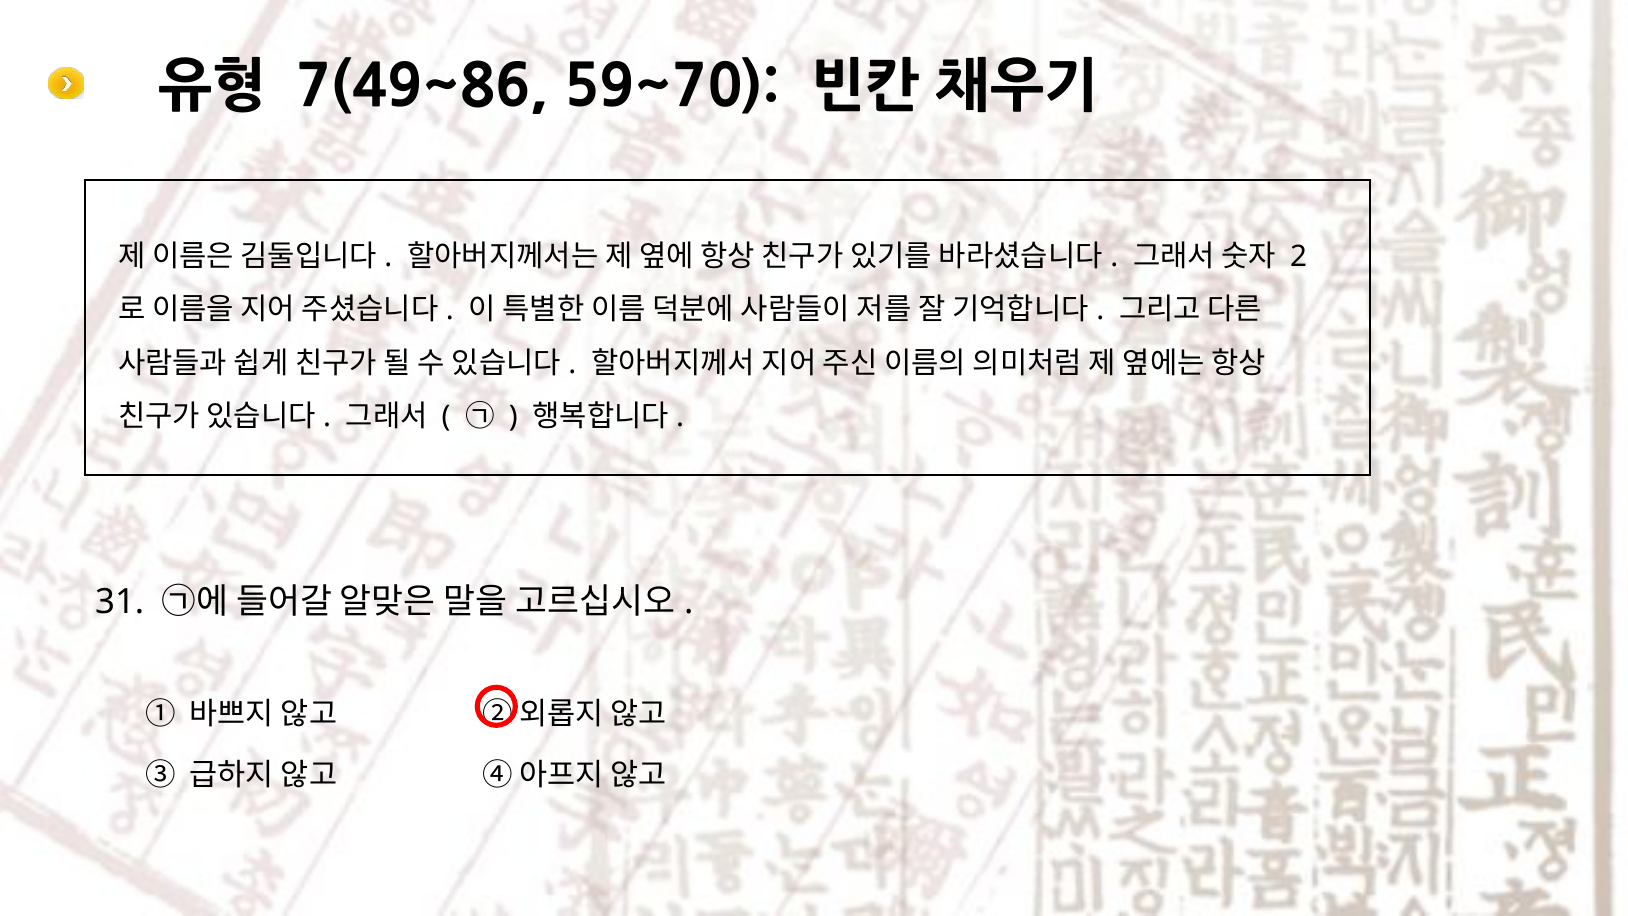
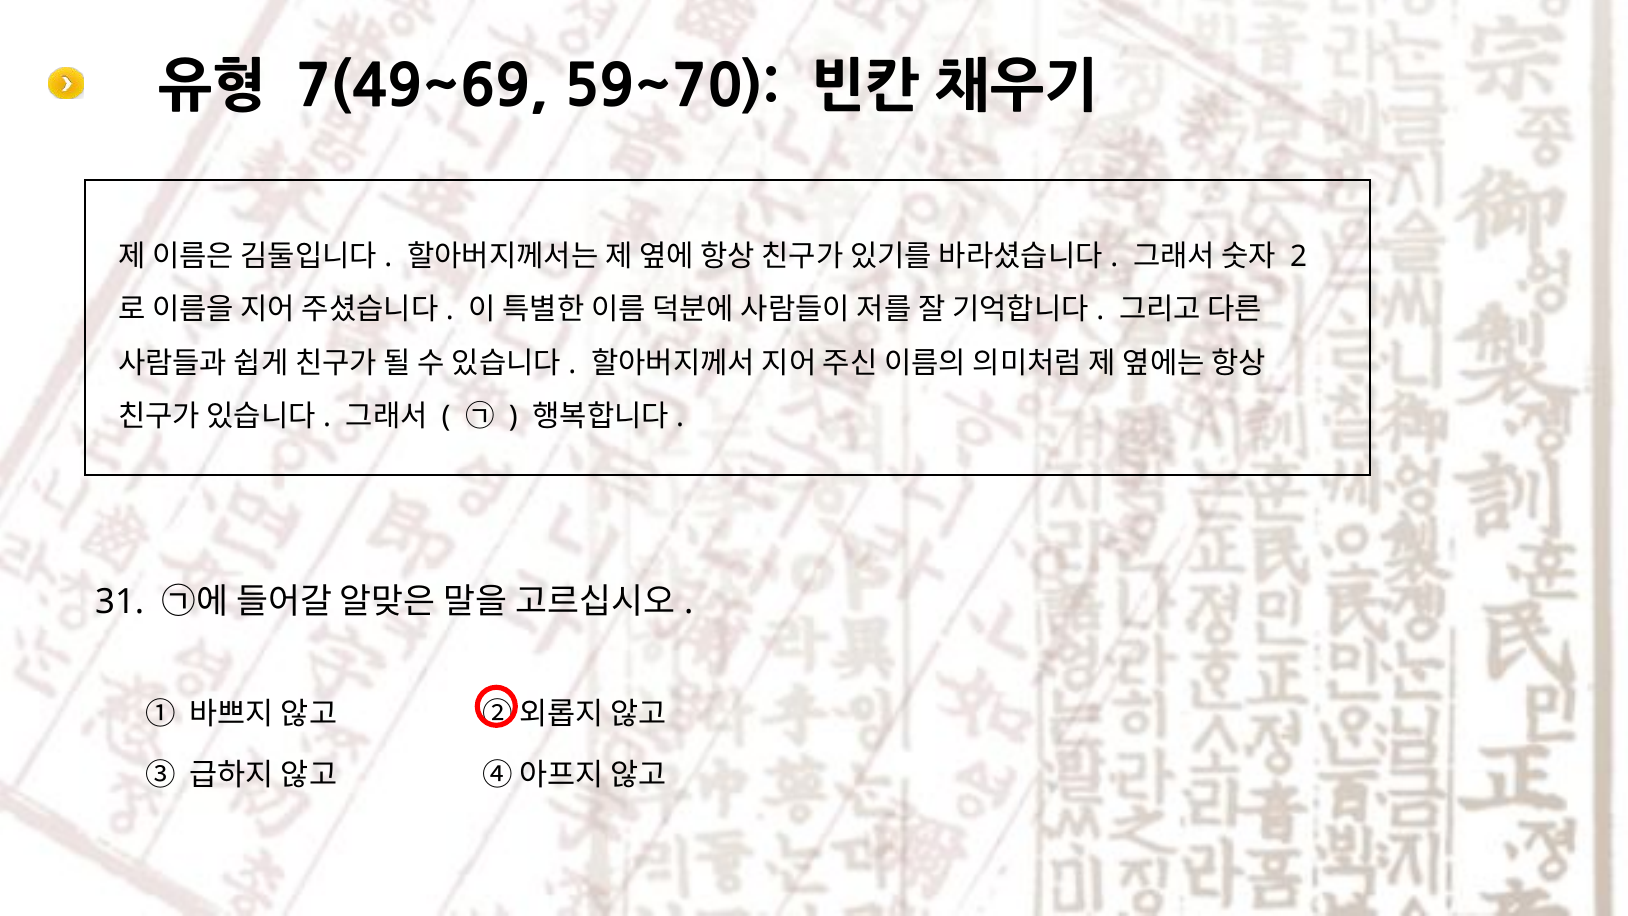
7(49~86: 7(49~86 -> 7(49~69
